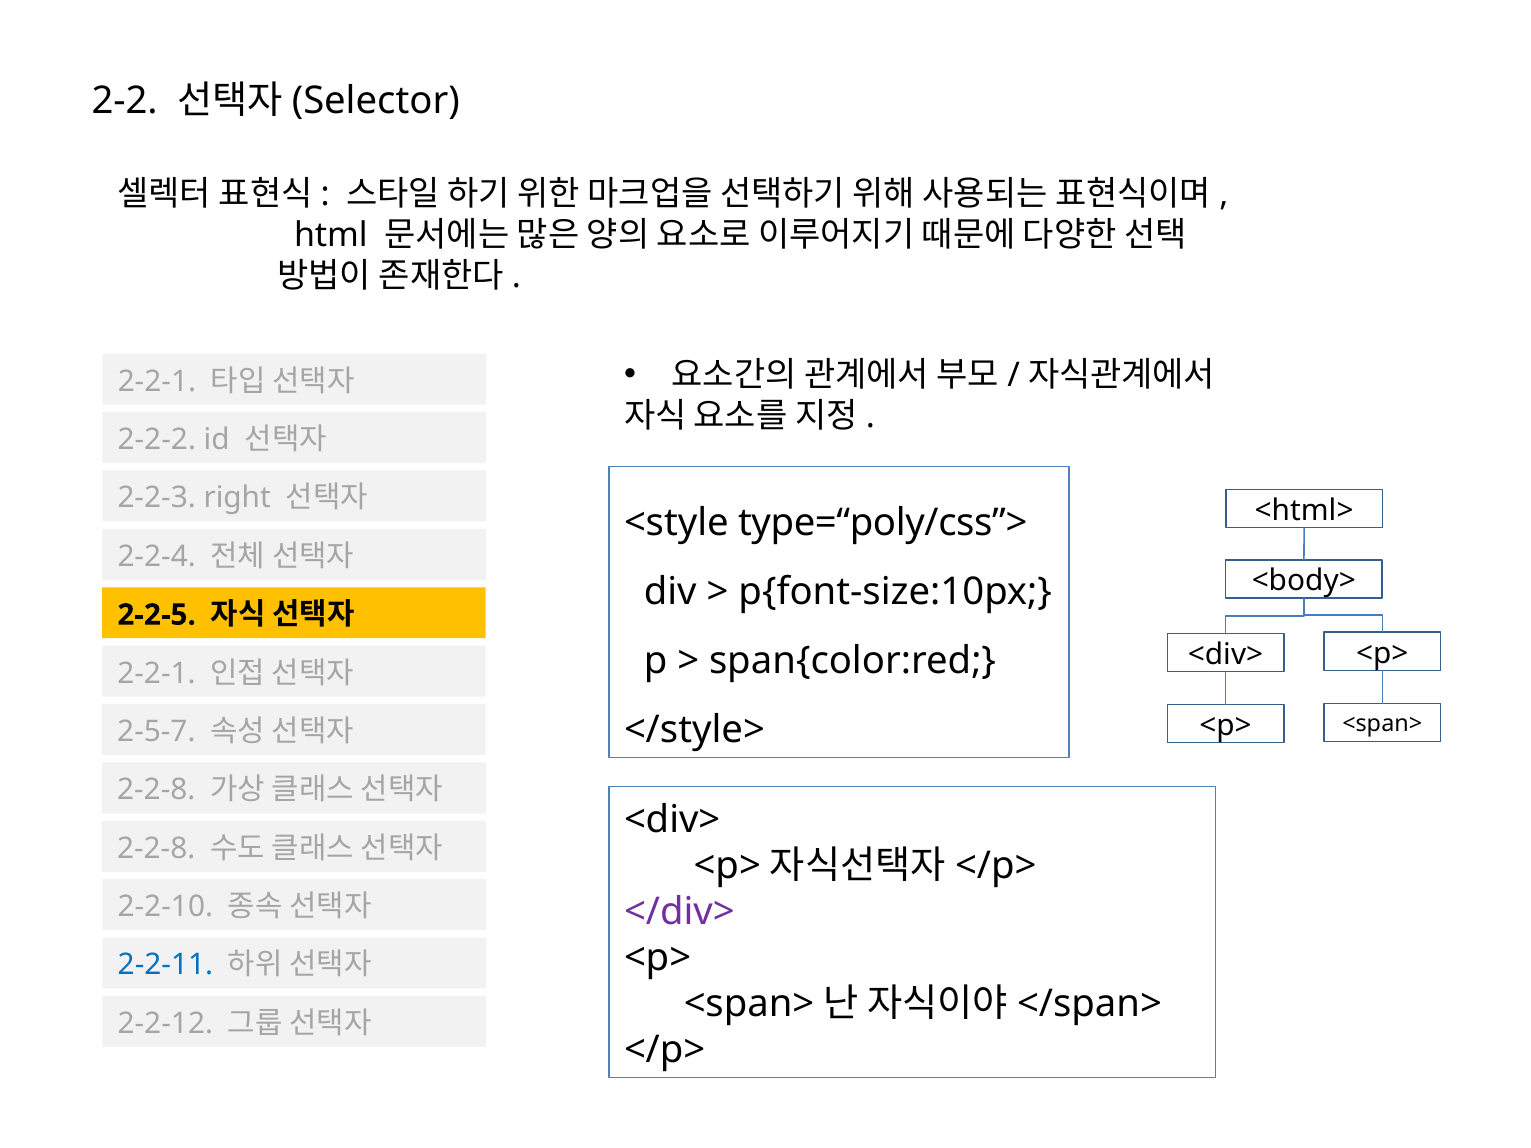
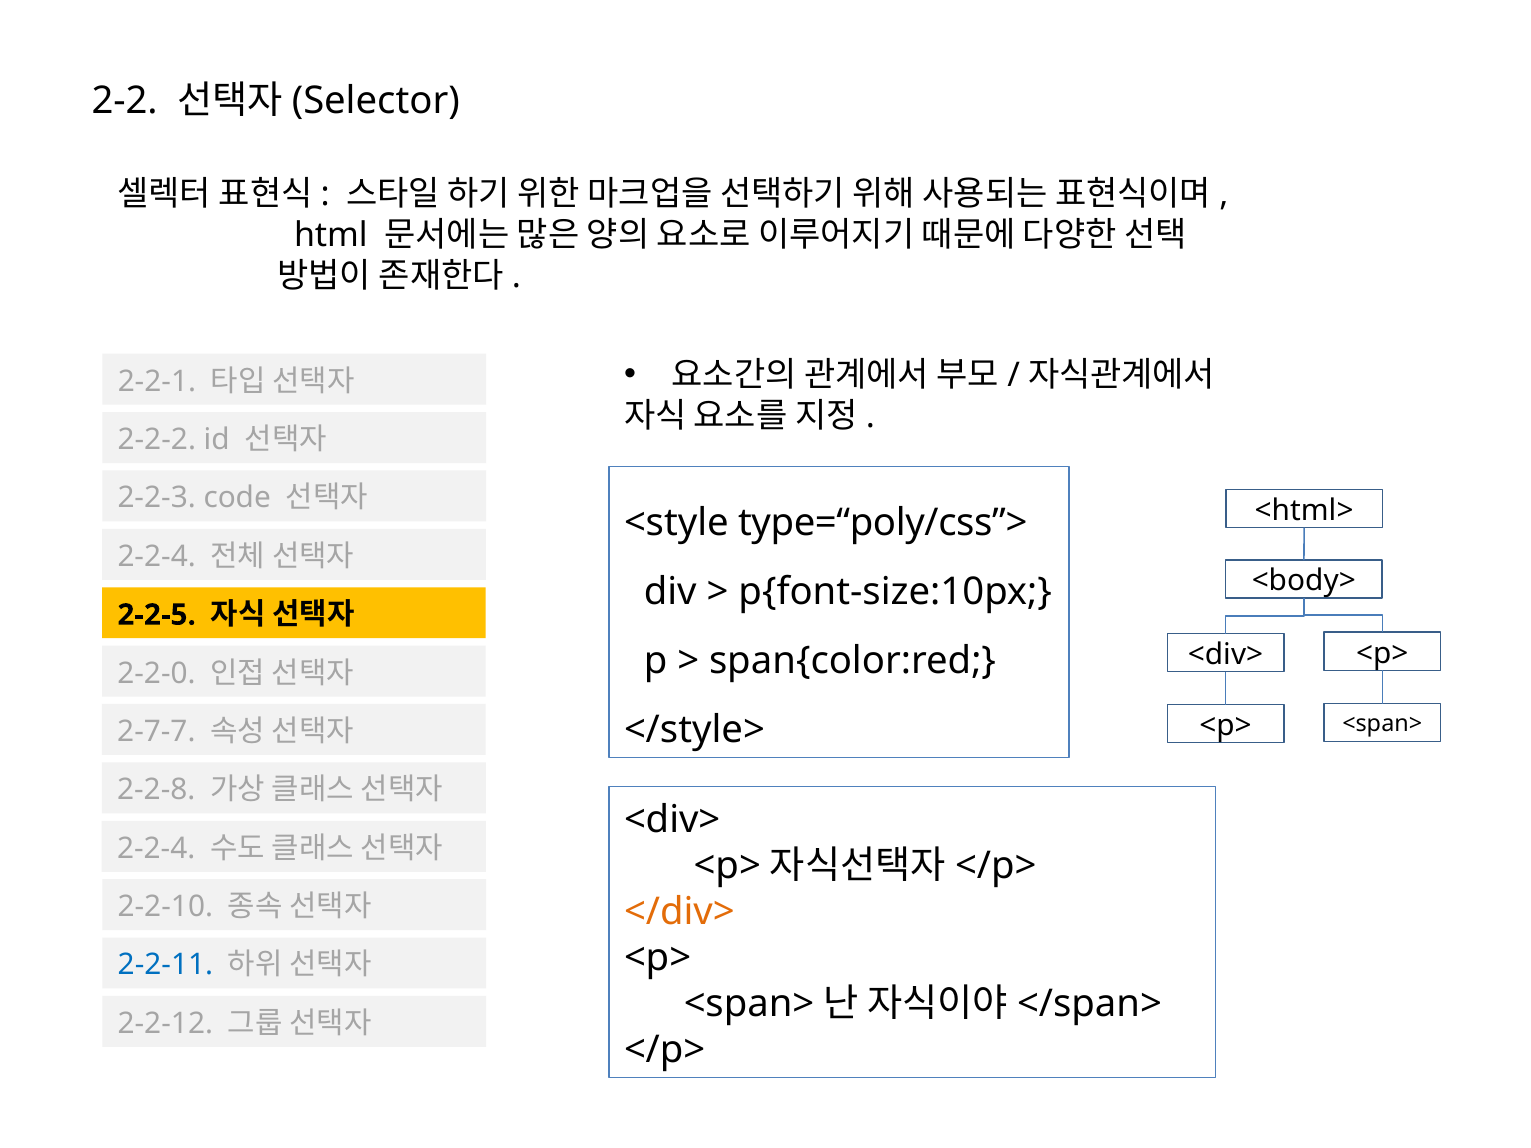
right: right -> code
2-2-1 at (156, 673): 2-2-1 -> 2-2-0
2-5-7: 2-5-7 -> 2-7-7
2-2-8 at (156, 849): 2-2-8 -> 2-2-4
</div> colour: purple -> orange
